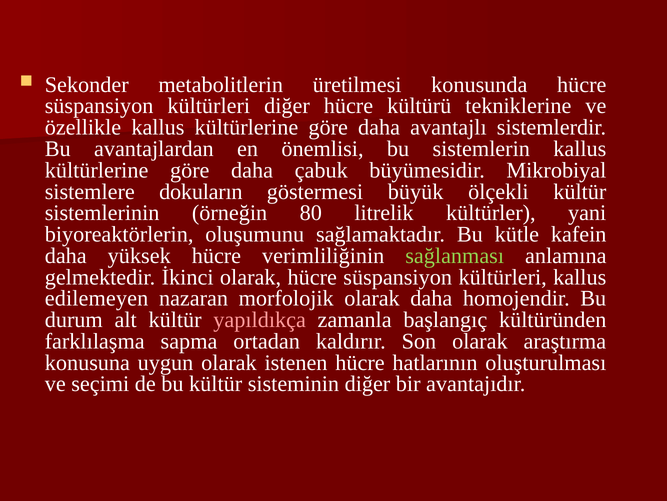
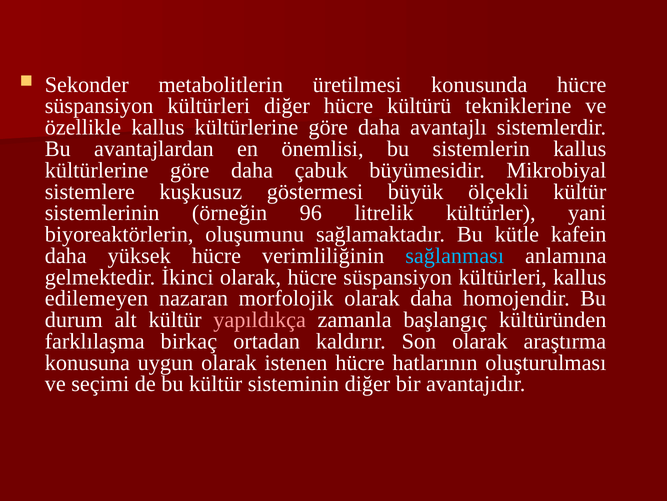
dokuların: dokuların -> kuşkusuz
80: 80 -> 96
sağlanması colour: light green -> light blue
sapma: sapma -> birkaç
